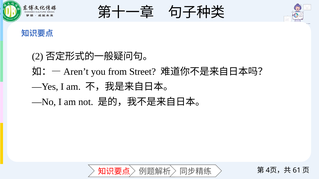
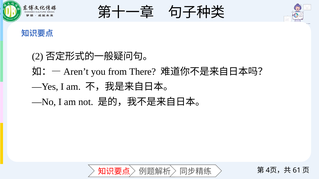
Street: Street -> There
